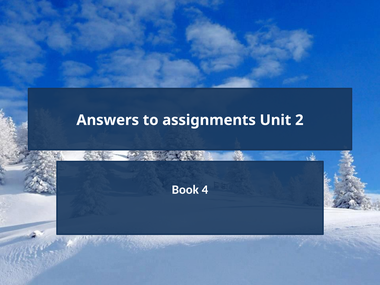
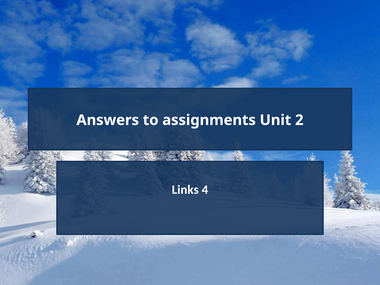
Book: Book -> Links
